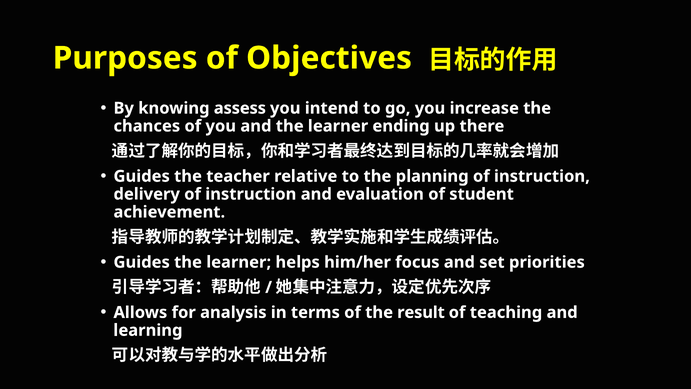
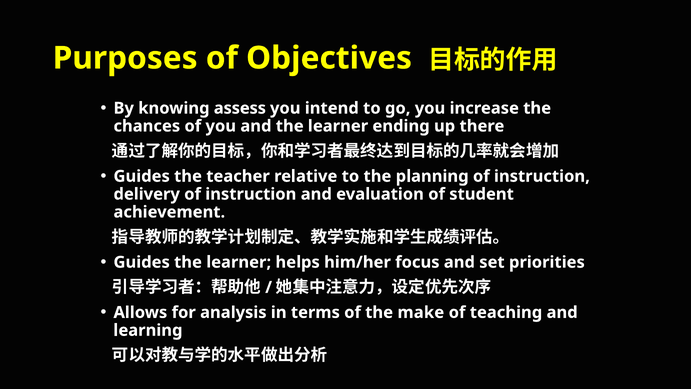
result: result -> make
